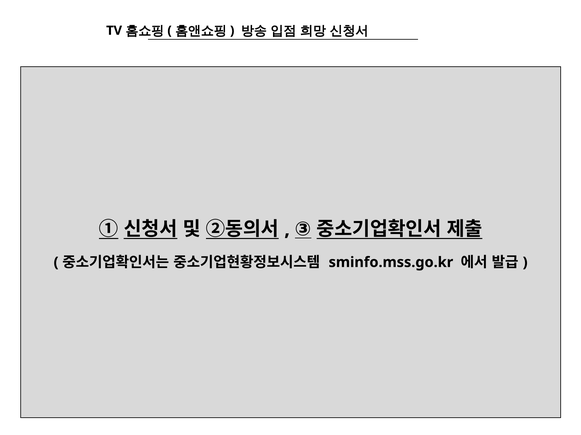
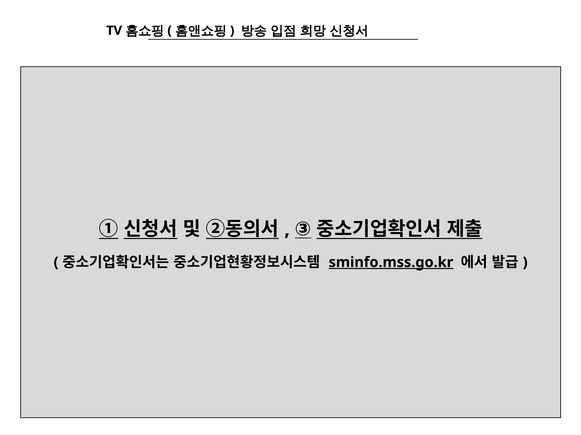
sminfo.mss.go.kr underline: none -> present
